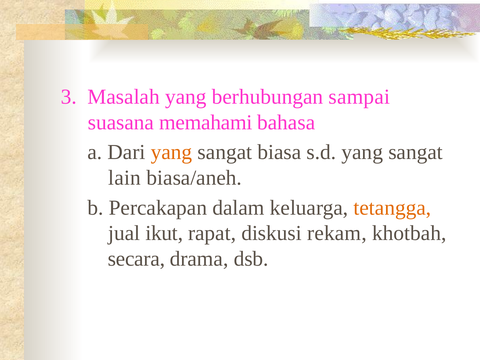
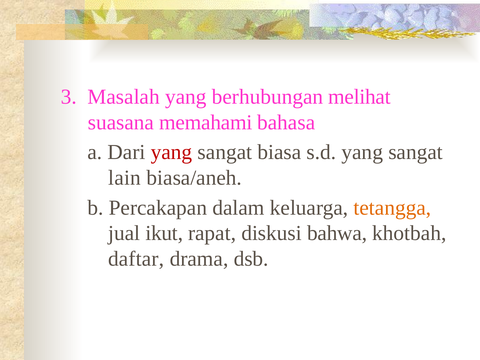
sampai: sampai -> melihat
yang at (172, 152) colour: orange -> red
rekam: rekam -> bahwa
secara: secara -> daftar
